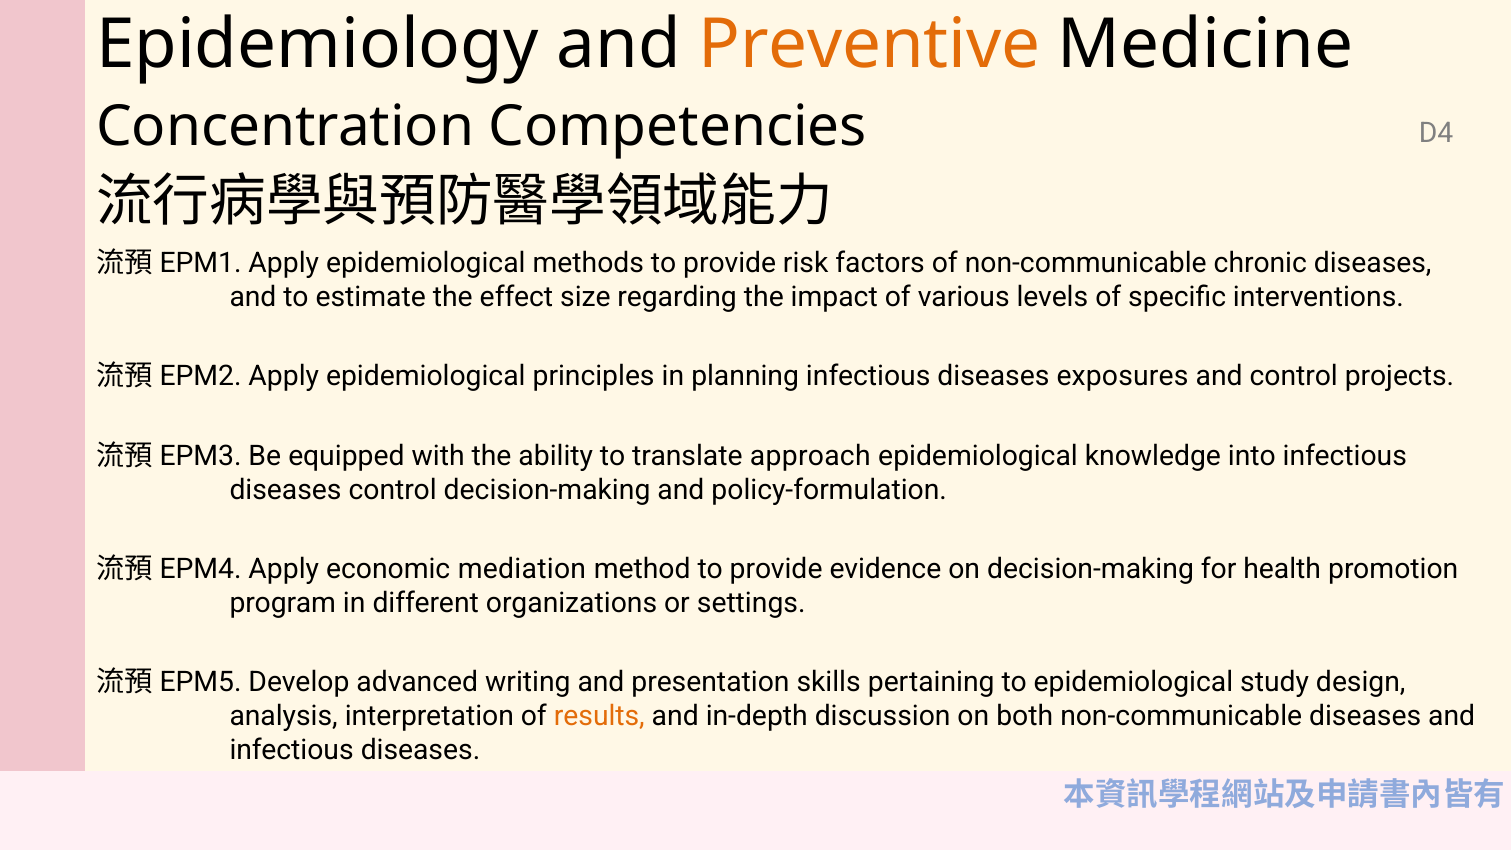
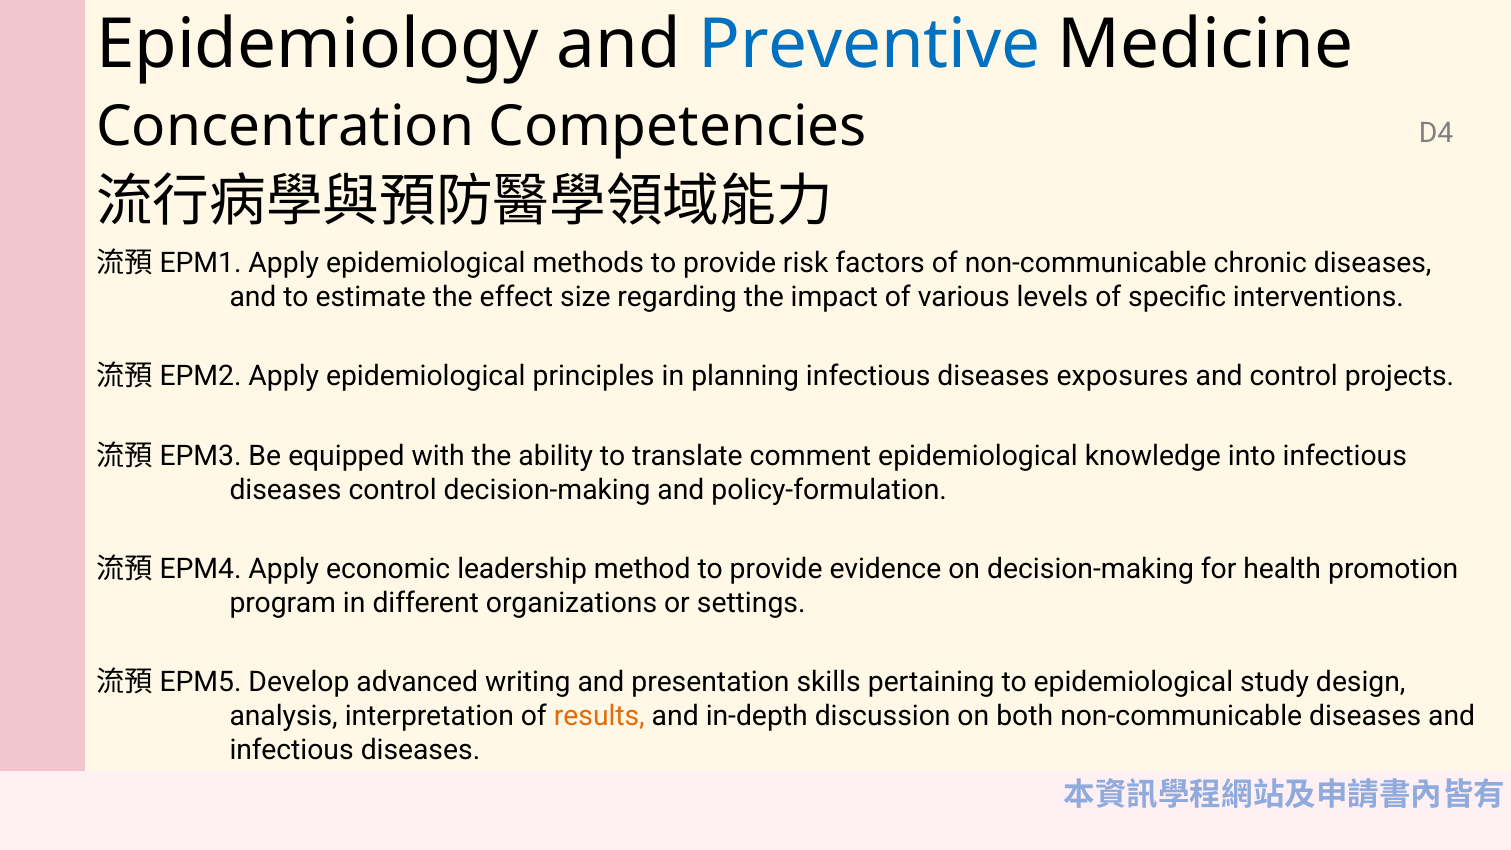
Preventive colour: orange -> blue
approach: approach -> comment
mediation: mediation -> leadership
